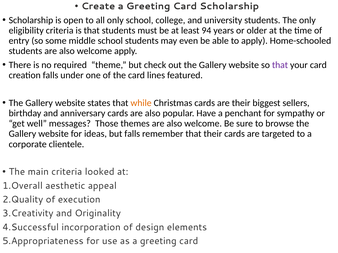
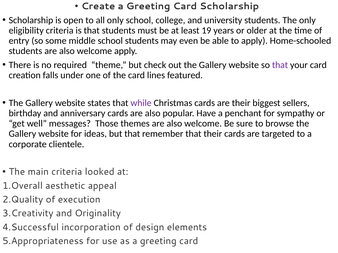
94: 94 -> 19
while colour: orange -> purple
but falls: falls -> that
